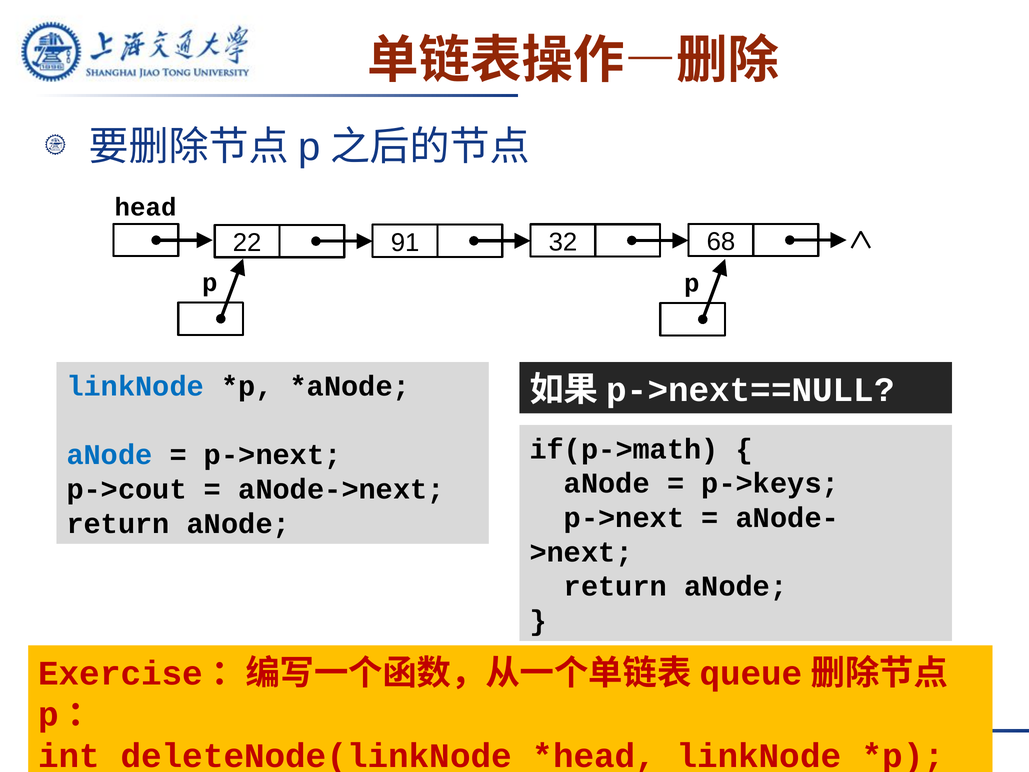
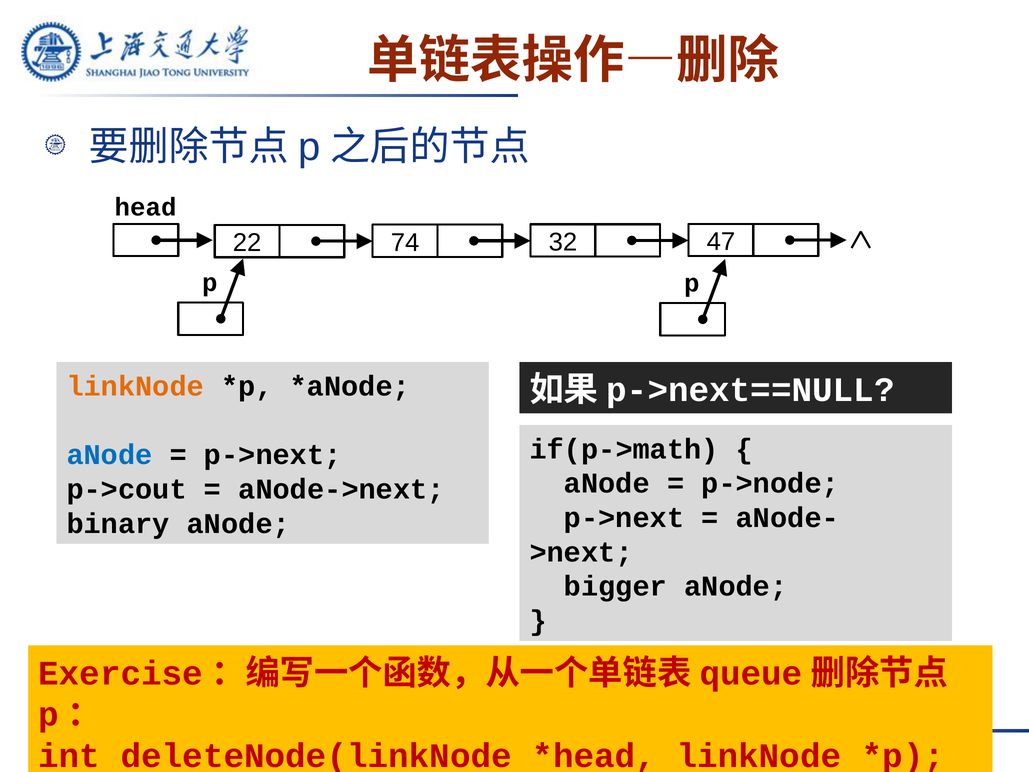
91: 91 -> 74
68: 68 -> 47
linkNode at (135, 386) colour: blue -> orange
p->keys: p->keys -> p->node
return at (118, 523): return -> binary
return at (615, 586): return -> bigger
